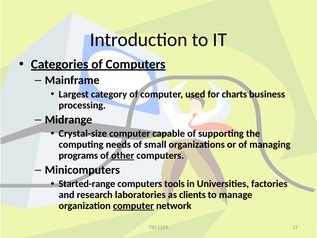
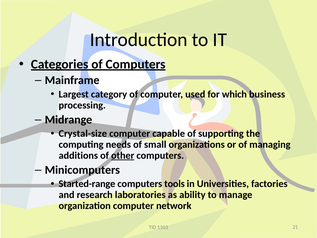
charts: charts -> which
programs: programs -> additions
clients: clients -> ability
computer at (133, 206) underline: present -> none
